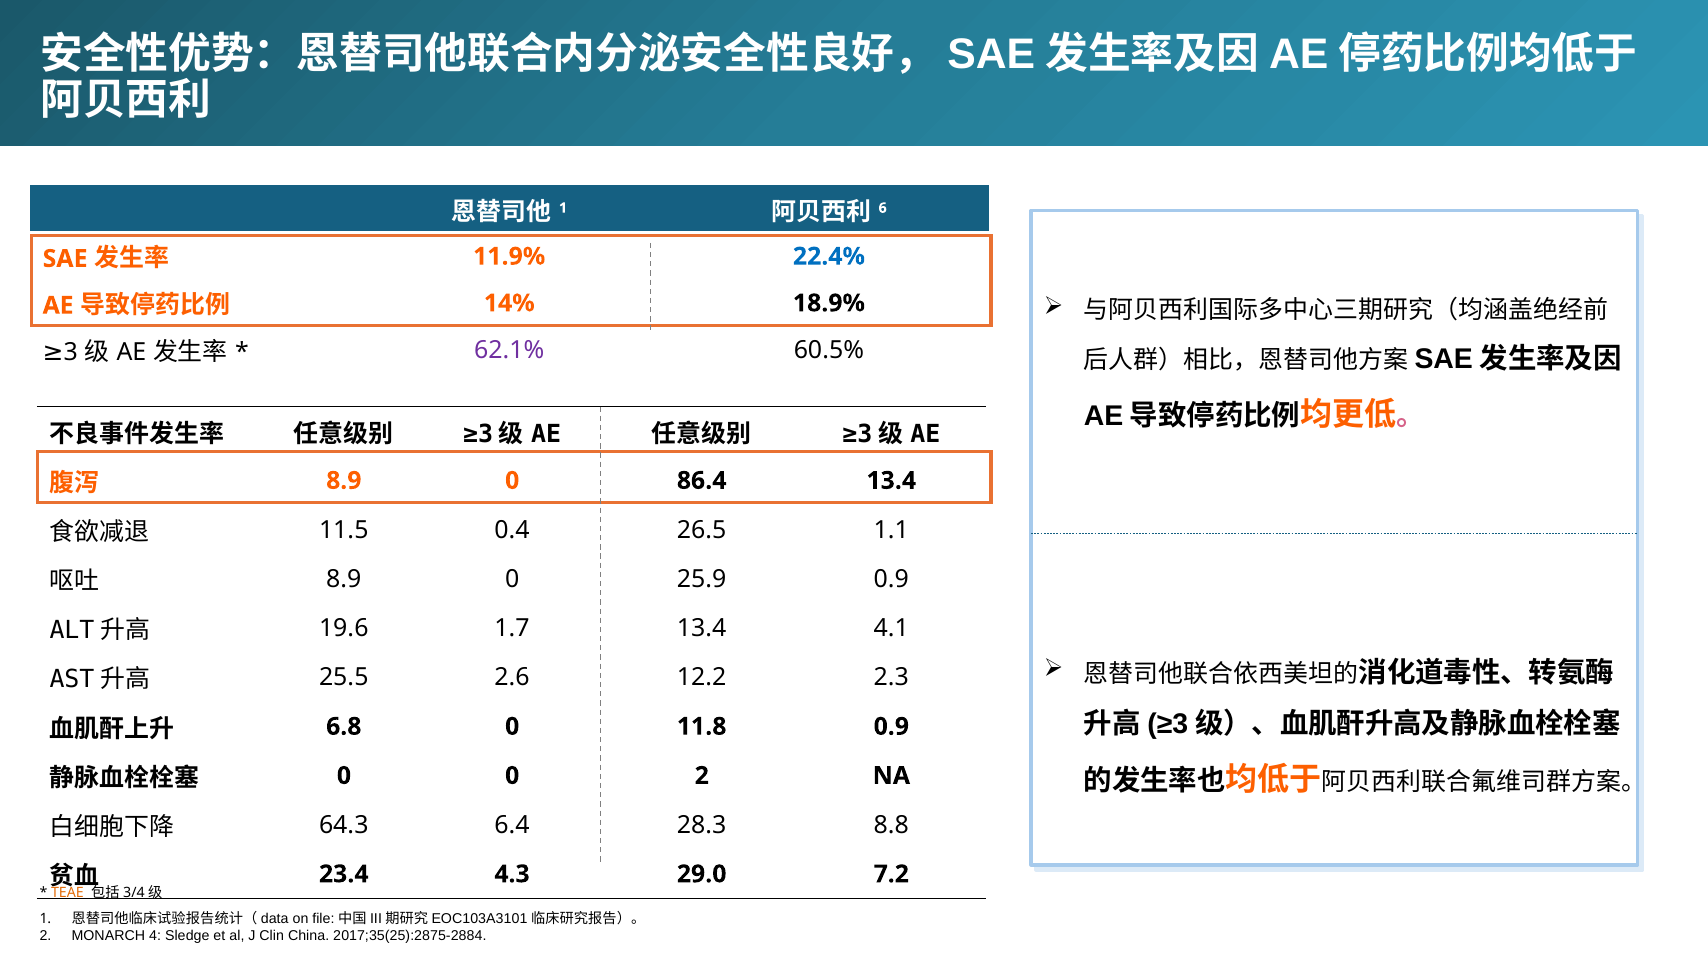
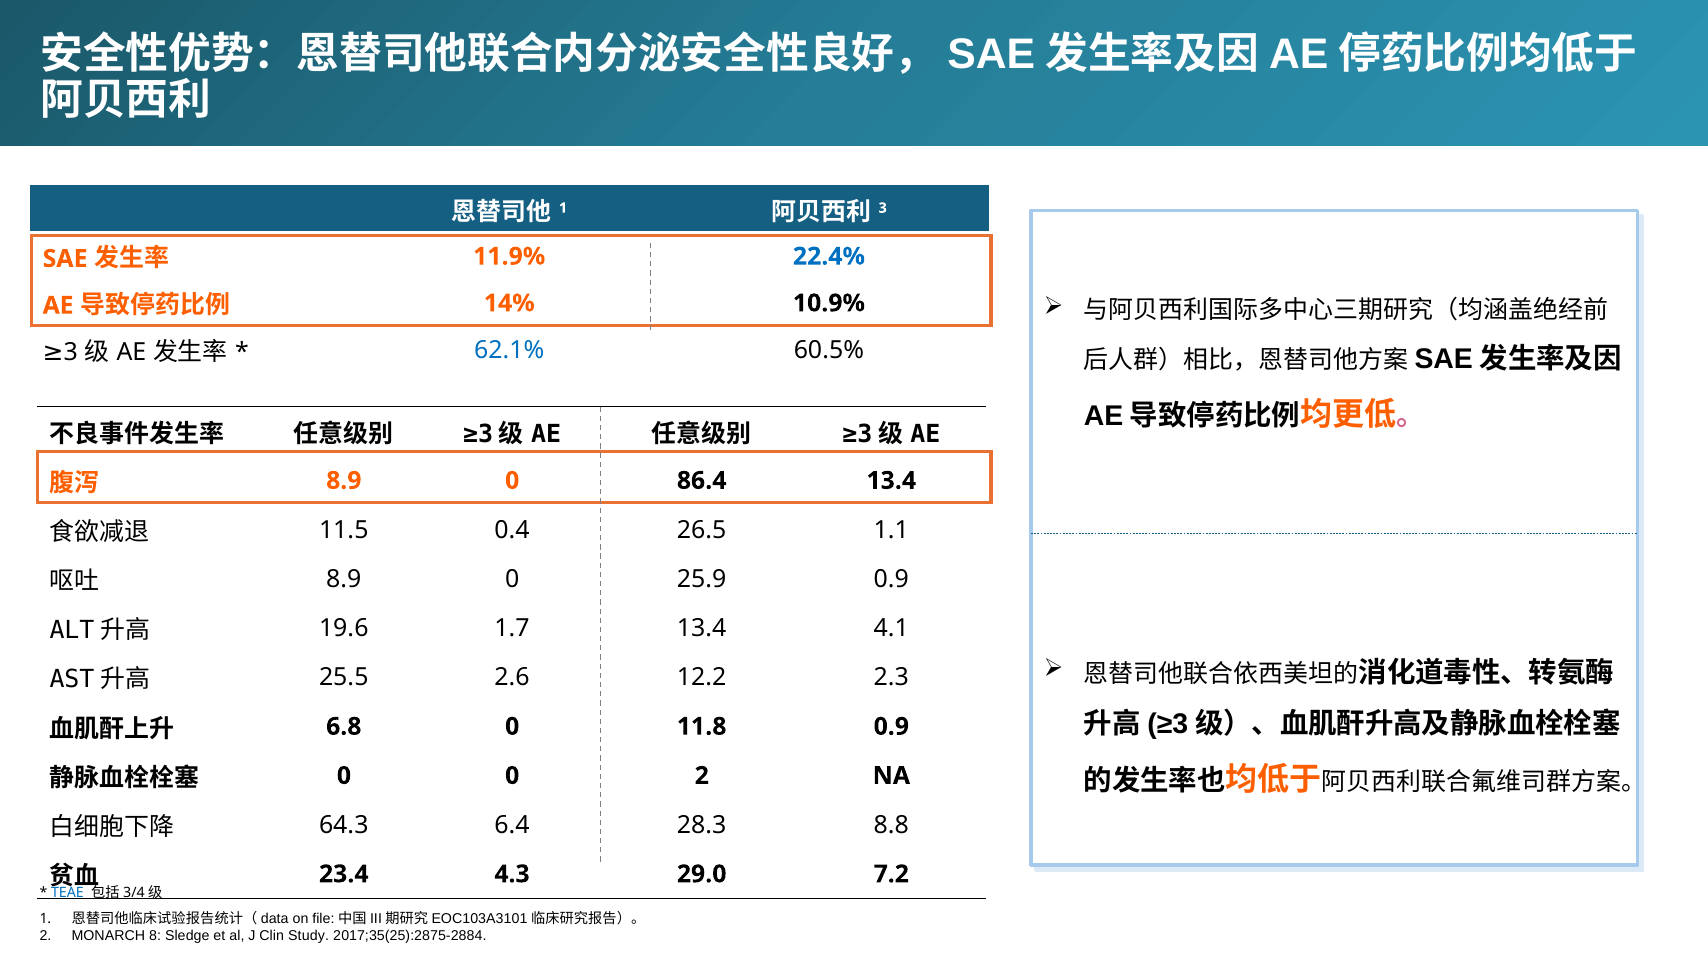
6 at (883, 208): 6 -> 3
18.9%: 18.9% -> 10.9%
62.1% colour: purple -> blue
TEAE colour: orange -> blue
4: 4 -> 8
China: China -> Study
